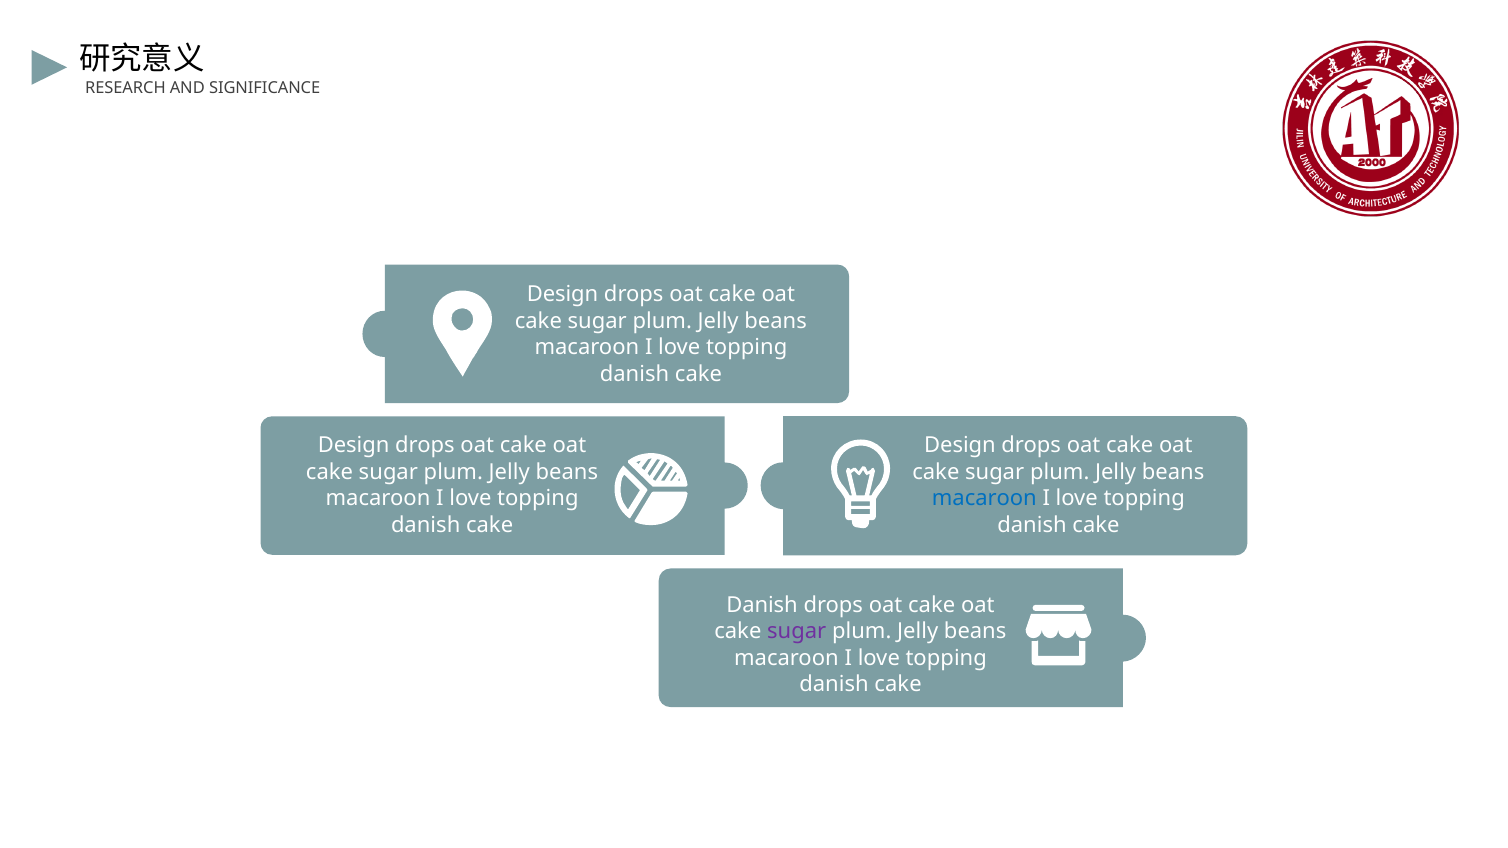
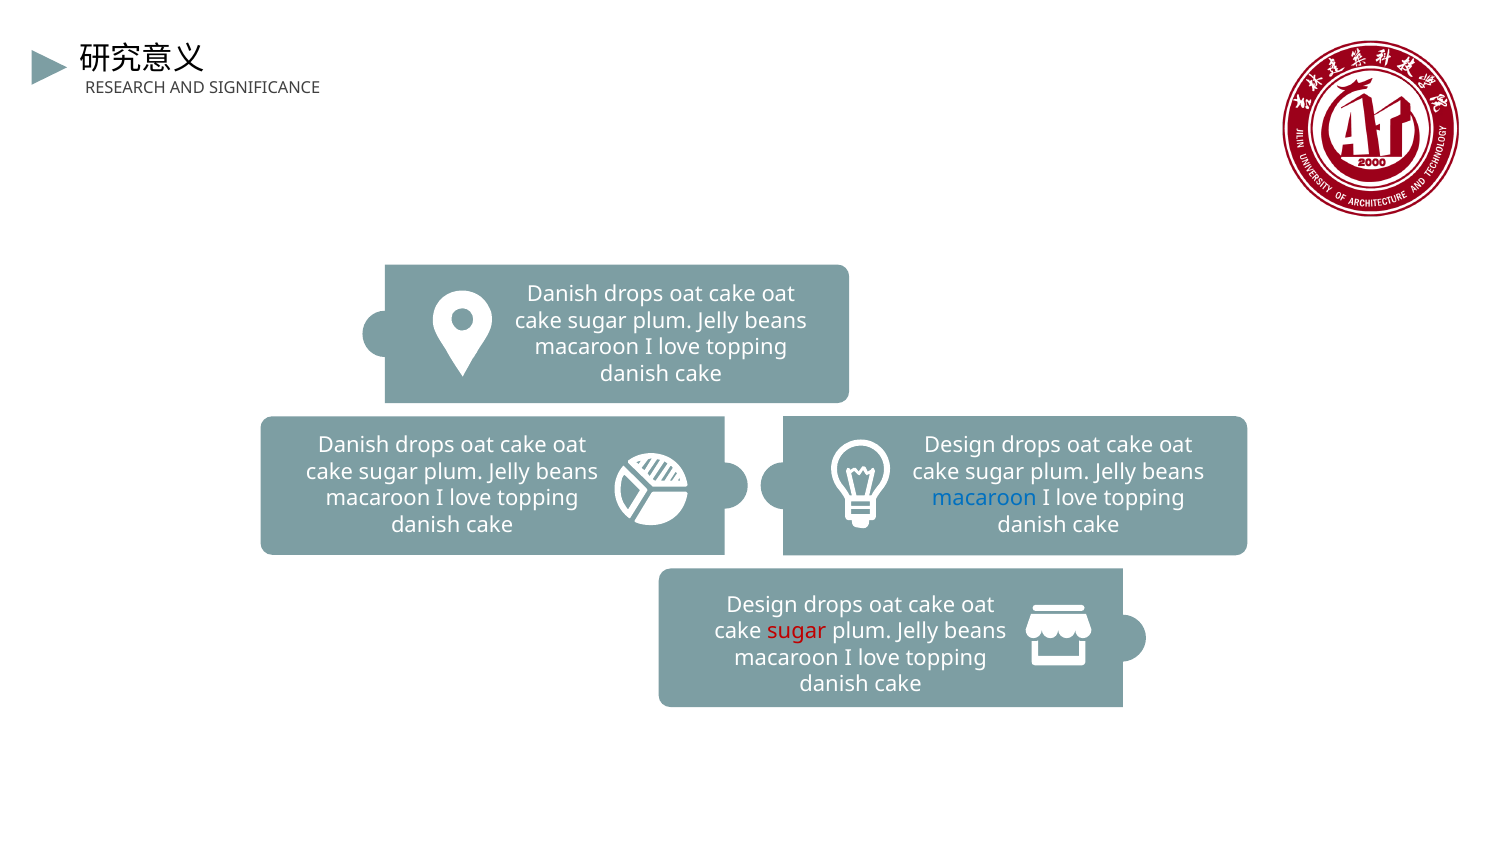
Design at (562, 295): Design -> Danish
Design at (354, 446): Design -> Danish
Danish at (762, 605): Danish -> Design
sugar at (797, 632) colour: purple -> red
